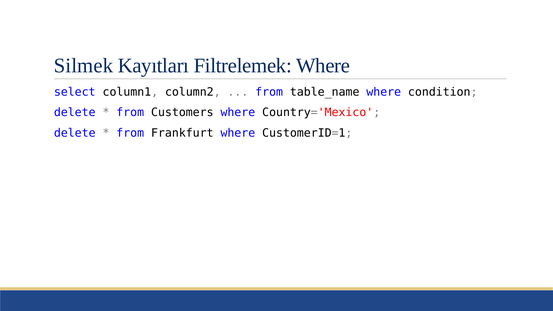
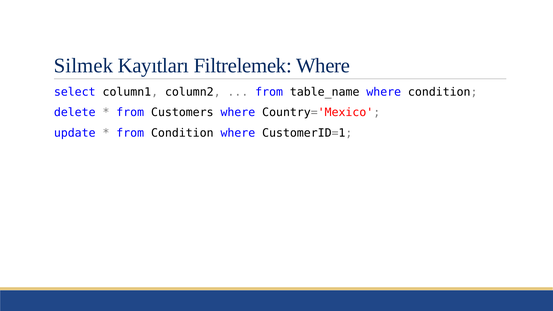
delete at (75, 133): delete -> update
from Frankfurt: Frankfurt -> Condition
